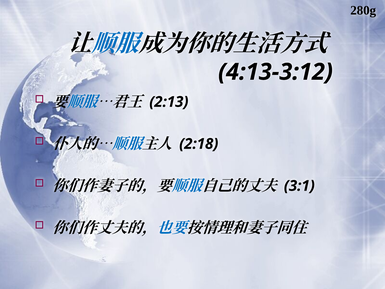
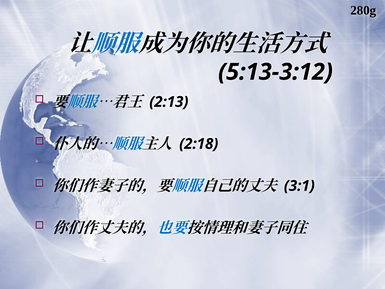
4:13-3:12: 4:13-3:12 -> 5:13-3:12
